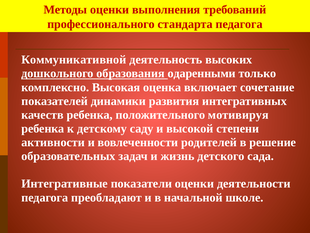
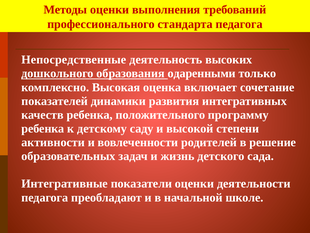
Коммуникативной: Коммуникативной -> Непосредственные
мотивируя: мотивируя -> программу
